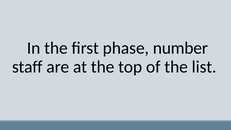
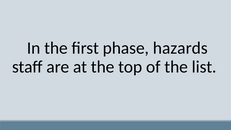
number: number -> hazards
